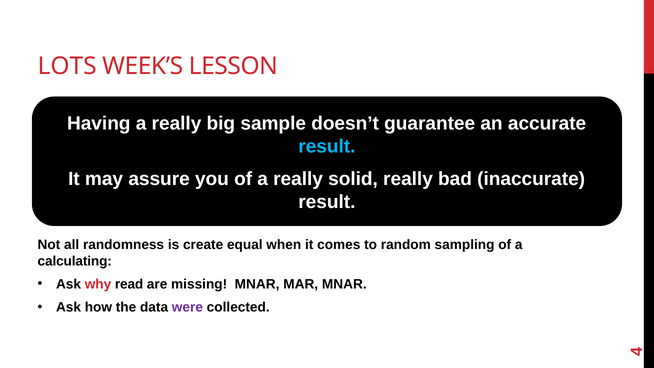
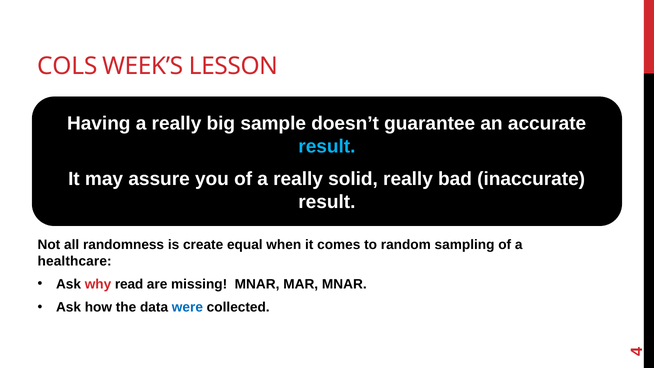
LOTS: LOTS -> COLS
calculating: calculating -> healthcare
were colour: purple -> blue
